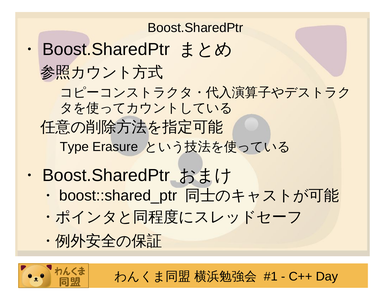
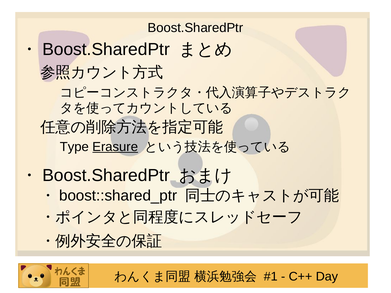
Erasure underline: none -> present
